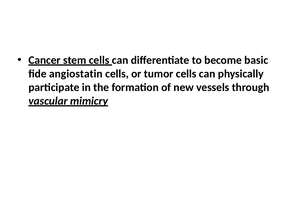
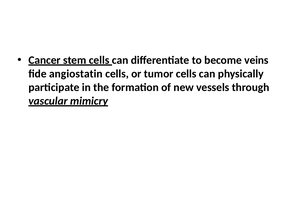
basic: basic -> veins
